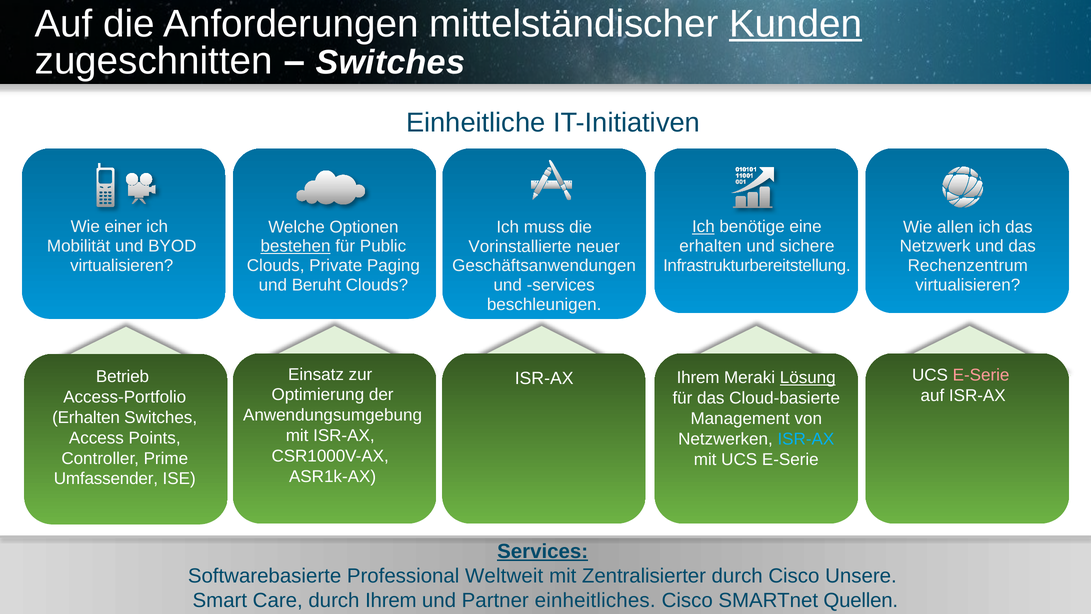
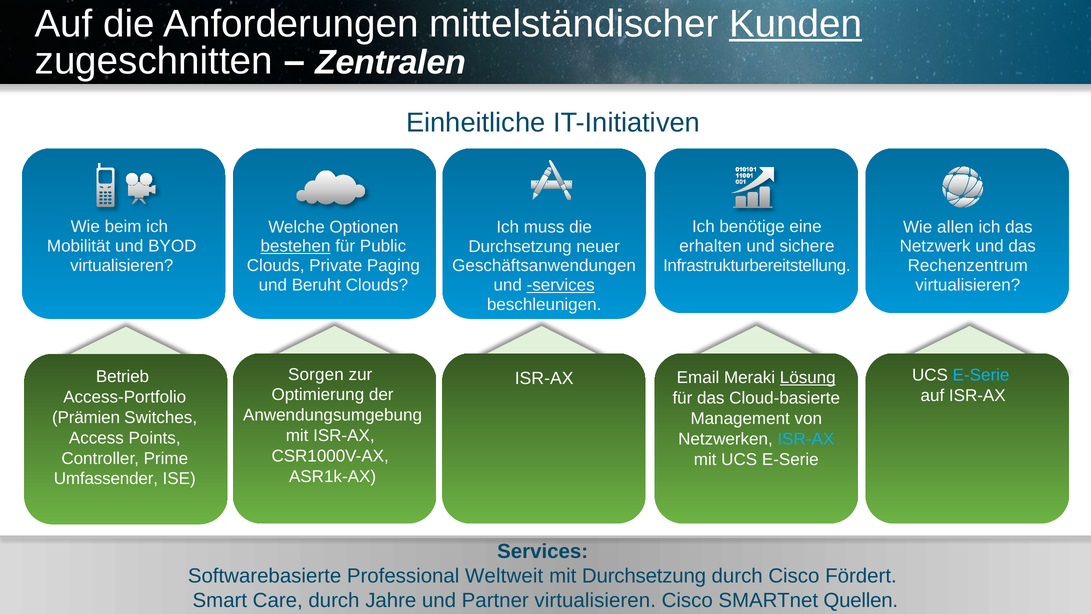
Switches at (390, 62): Switches -> Zentralen
einer: einer -> beim
Ich at (703, 227) underline: present -> none
Vorinstallierte at (520, 246): Vorinstallierte -> Durchsetzung
services at (561, 285) underline: none -> present
Einsatz: Einsatz -> Sorgen
E-Serie at (981, 375) colour: pink -> light blue
ISR-AX Ihrem: Ihrem -> Email
Erhalten at (86, 417): Erhalten -> Prämien
Services at (543, 551) underline: present -> none
mit Zentralisierter: Zentralisierter -> Durchsetzung
Unsere: Unsere -> Fördert
durch Ihrem: Ihrem -> Jahre
Partner einheitliches: einheitliches -> virtualisieren
